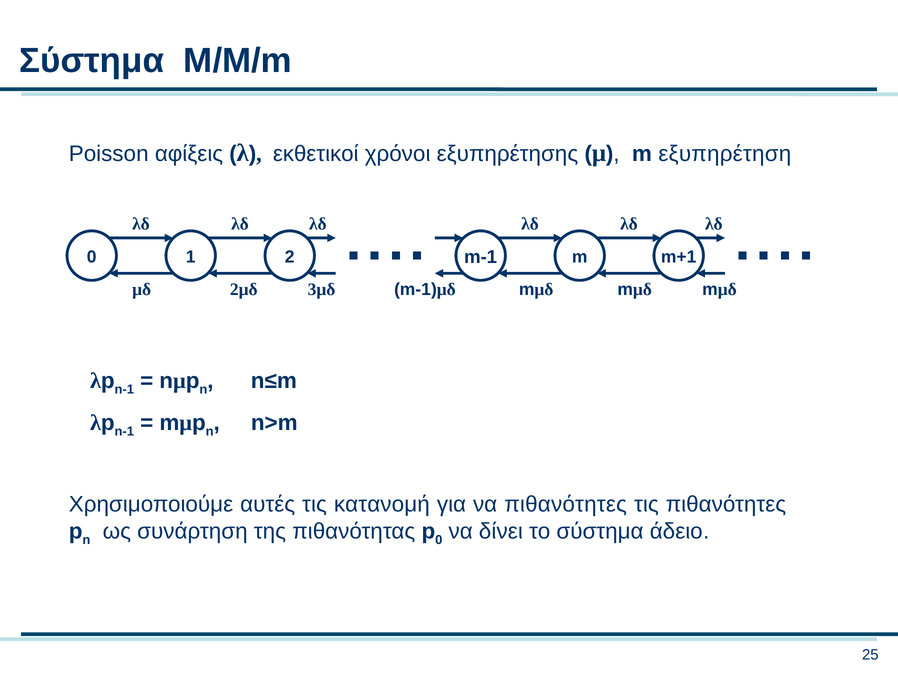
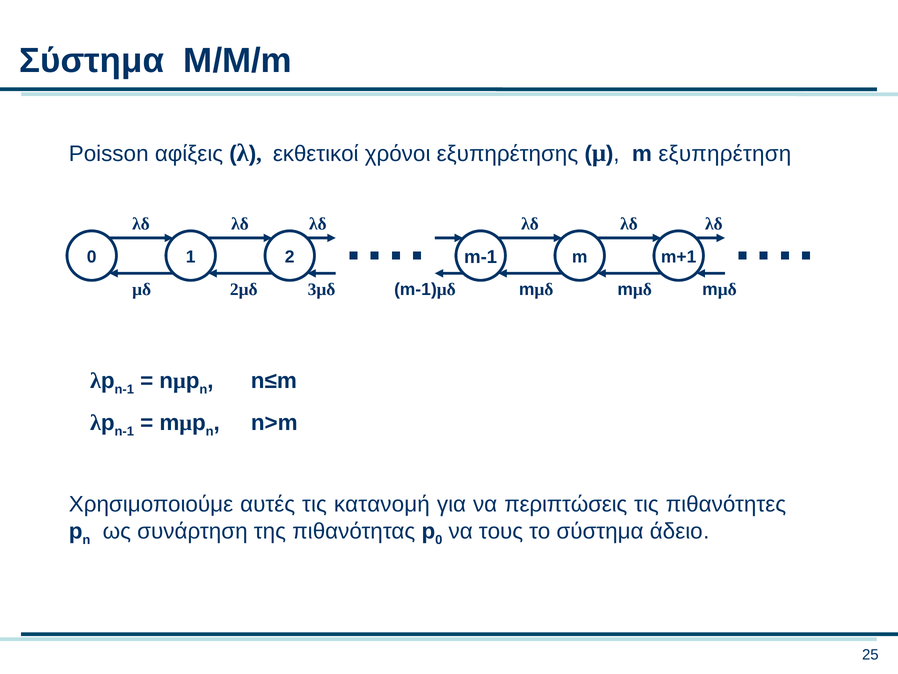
να πιθανότητες: πιθανότητες -> περιπτώσεις
δίνει: δίνει -> τους
